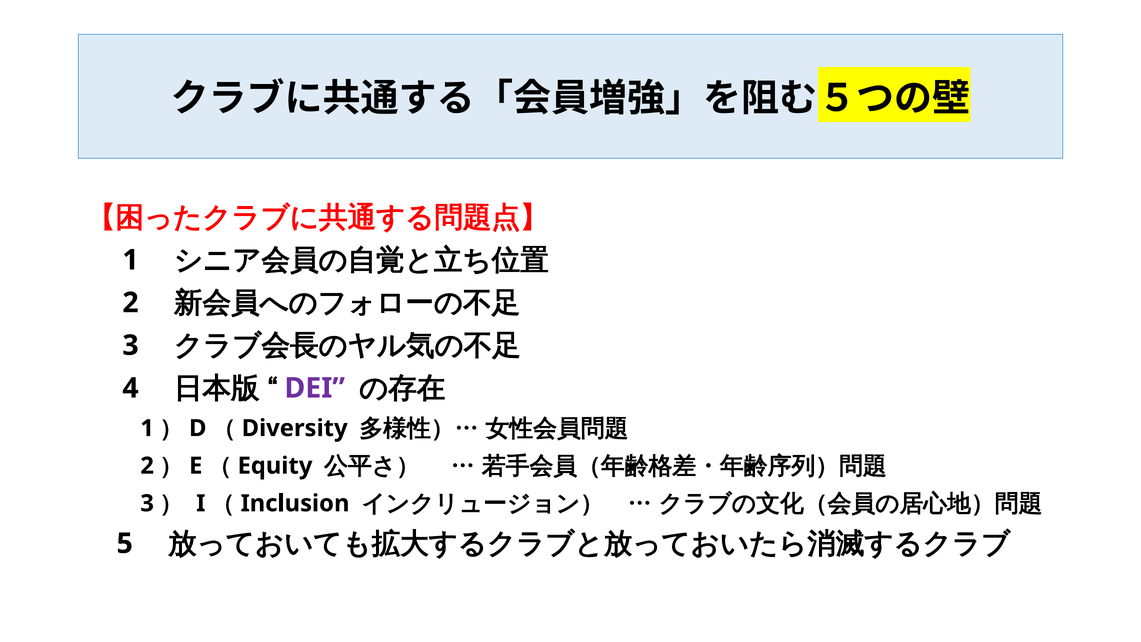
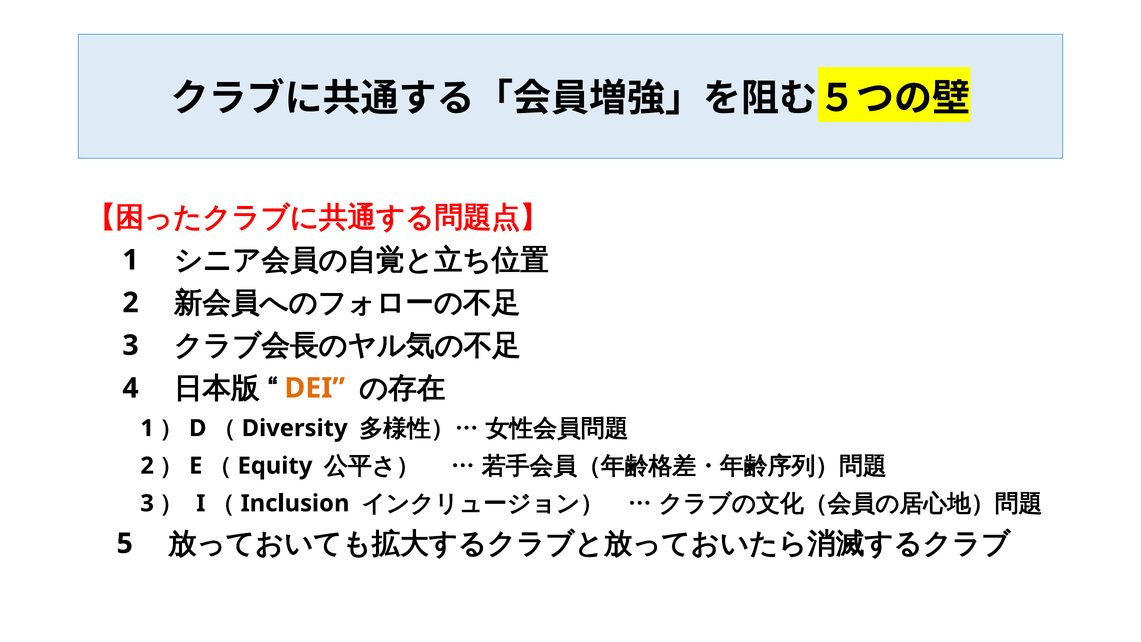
DEI colour: purple -> orange
